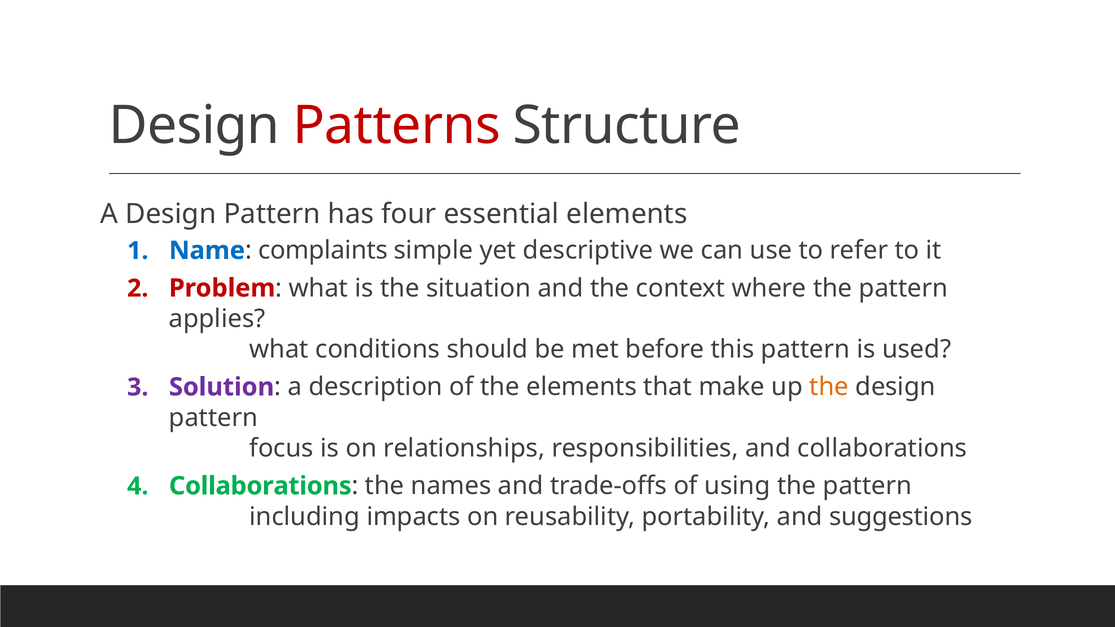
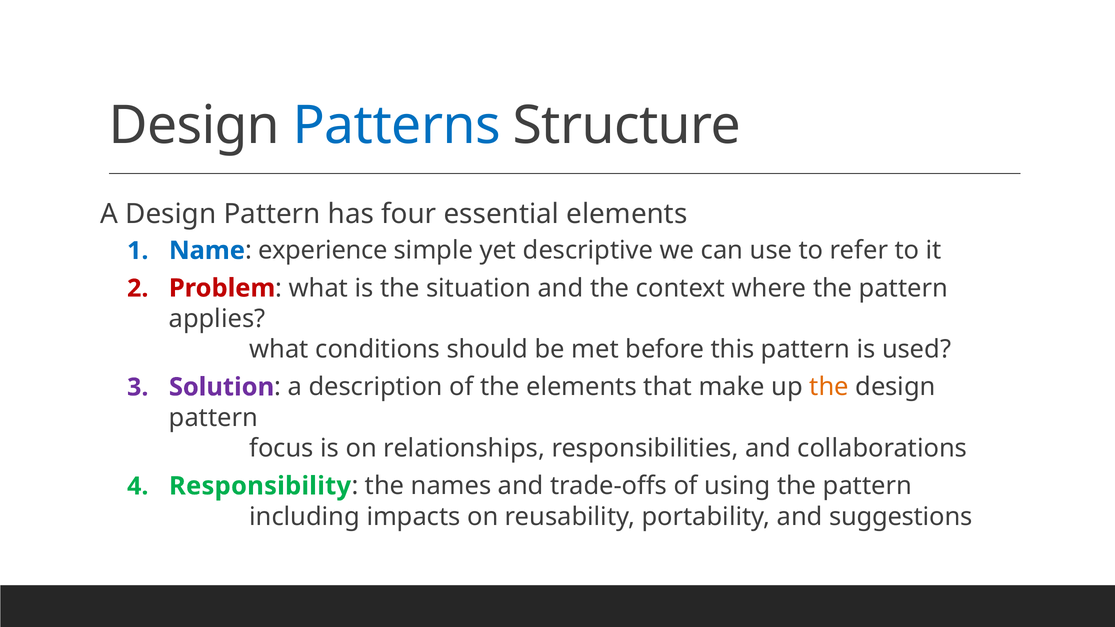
Patterns colour: red -> blue
complaints: complaints -> experience
Collaborations at (260, 486): Collaborations -> Responsibility
